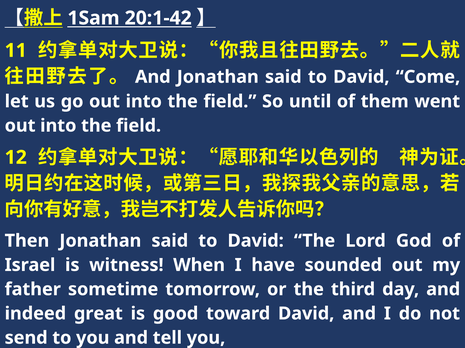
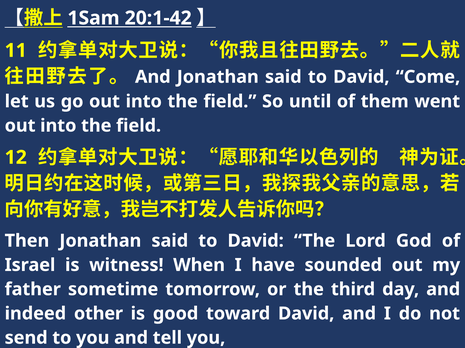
great: great -> other
